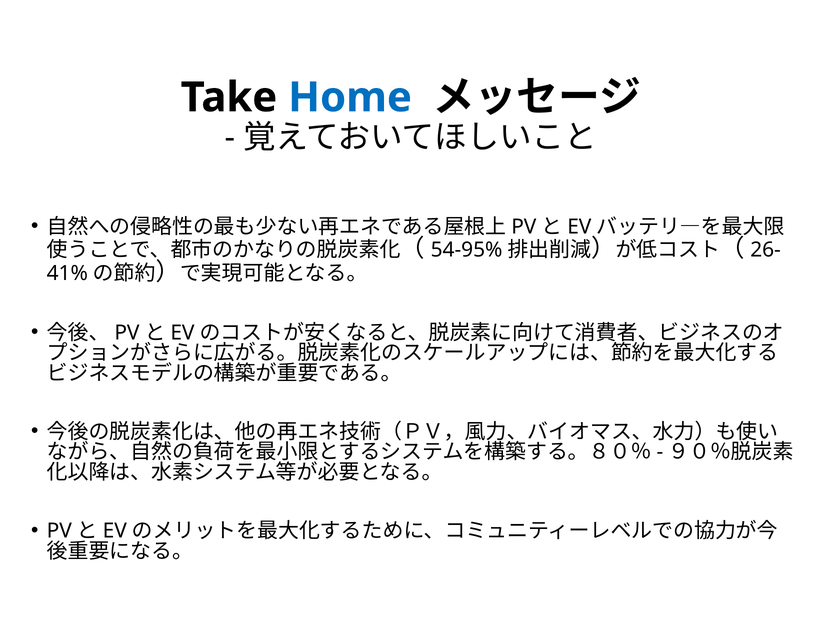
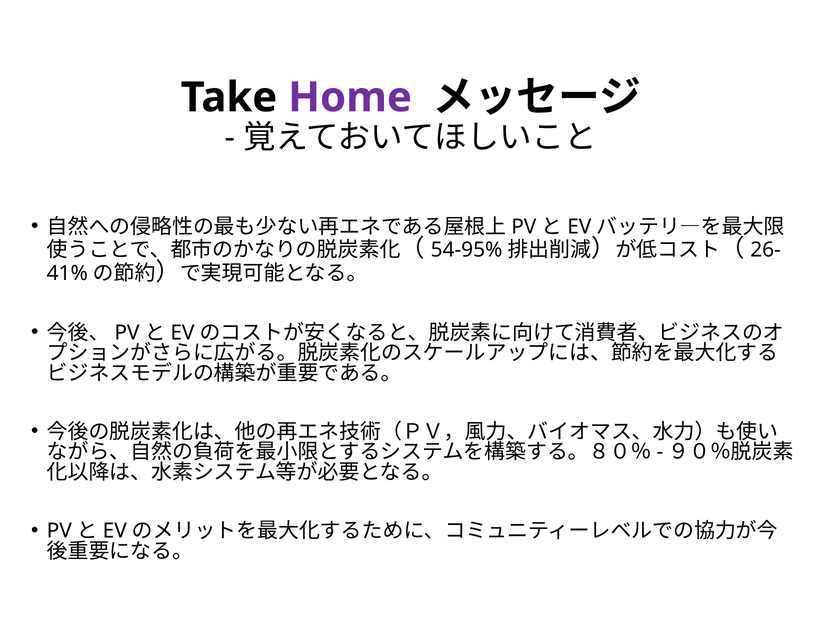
Home colour: blue -> purple
